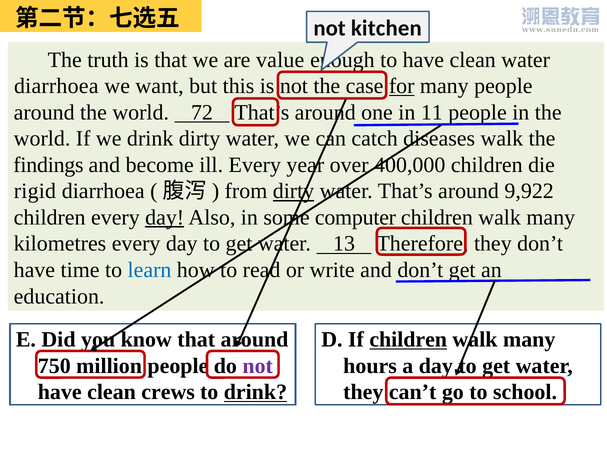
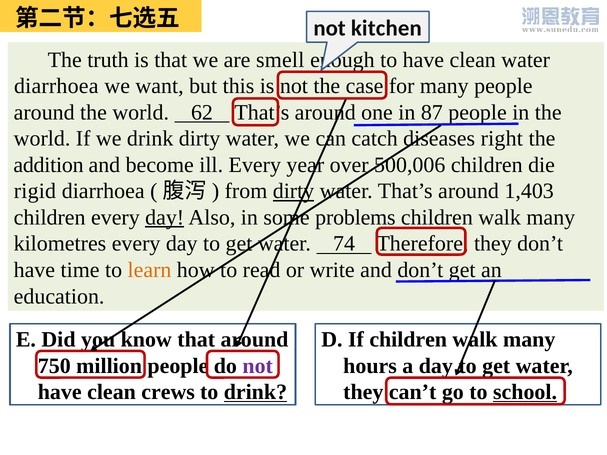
value: value -> smell
for underline: present -> none
72: 72 -> 62
11: 11 -> 87
diseases walk: walk -> right
findings: findings -> addition
400,000: 400,000 -> 500,006
9,922: 9,922 -> 1,403
computer: computer -> problems
13: 13 -> 74
learn colour: blue -> orange
children at (408, 340) underline: present -> none
school underline: none -> present
